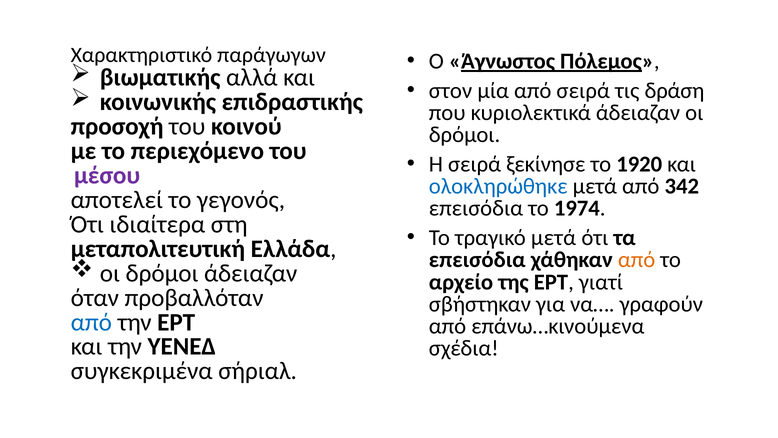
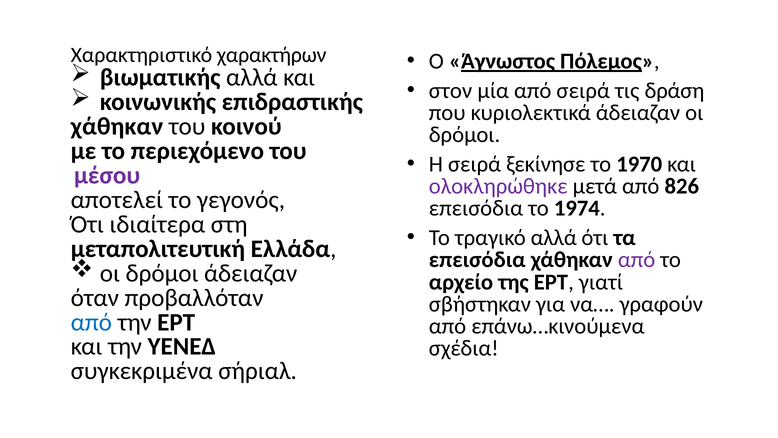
παράγωγων: παράγωγων -> χαρακτήρων
προσοχή at (117, 126): προσοχή -> χάθηκαν
1920: 1920 -> 1970
ολοκληρώθηκε colour: blue -> purple
342: 342 -> 826
τραγικό μετά: μετά -> αλλά
από at (637, 260) colour: orange -> purple
